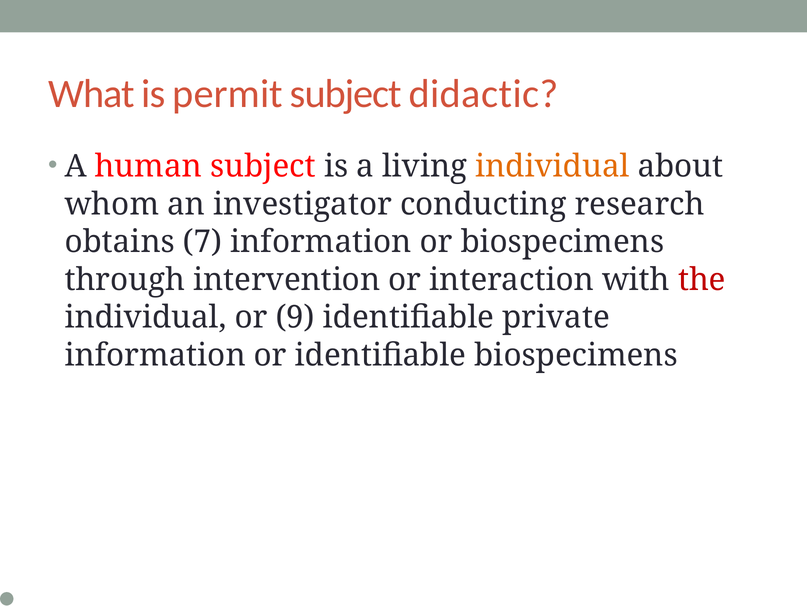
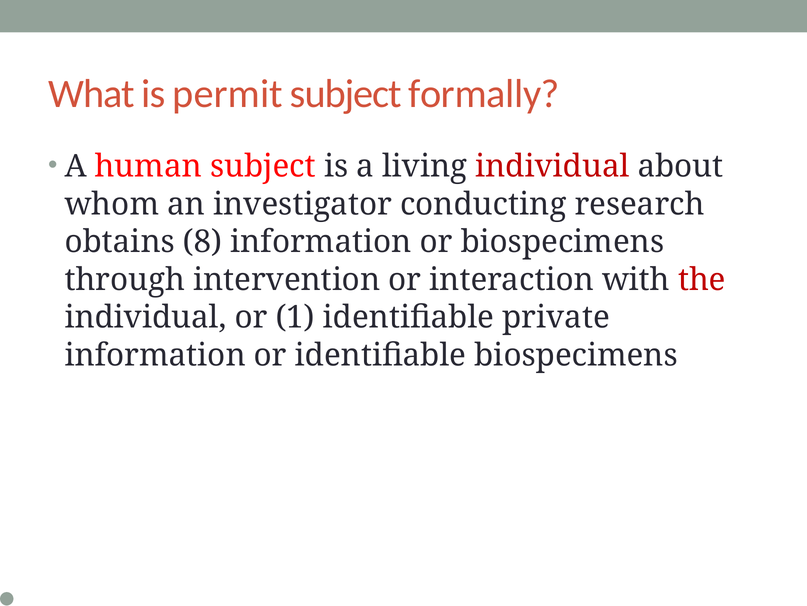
didactic: didactic -> formally
individual at (552, 166) colour: orange -> red
7: 7 -> 8
9: 9 -> 1
